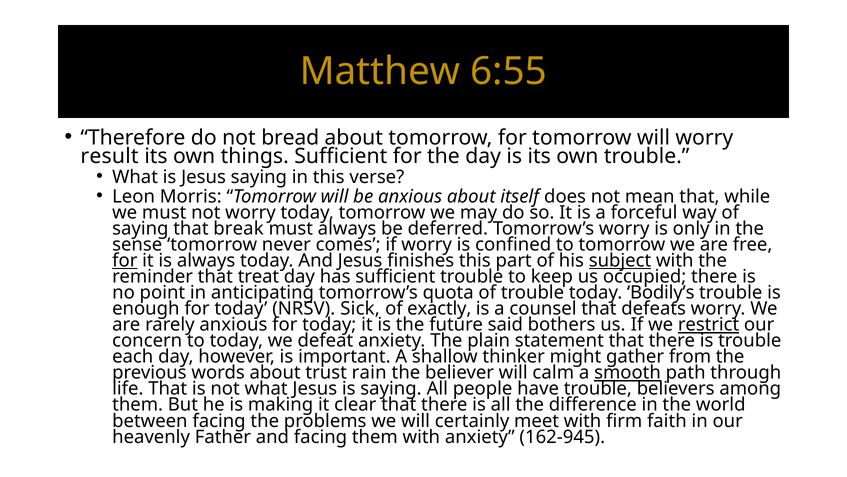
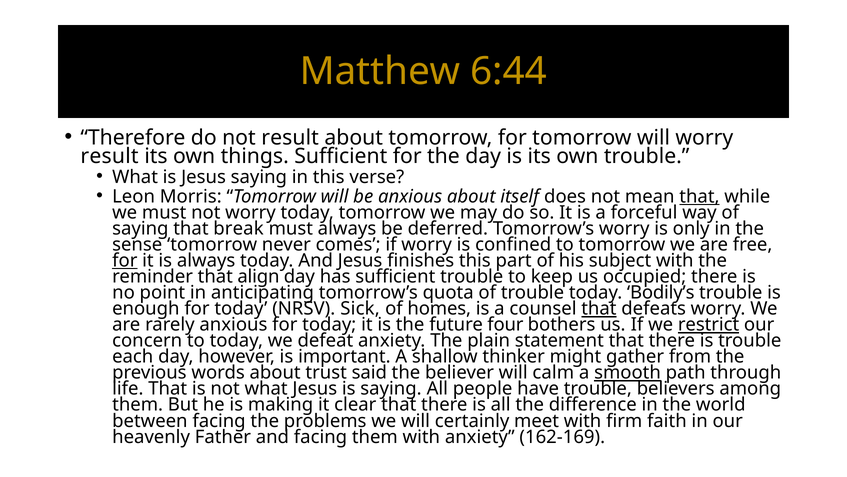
6:55: 6:55 -> 6:44
not bread: bread -> result
that at (699, 196) underline: none -> present
subject underline: present -> none
treat: treat -> align
exactly: exactly -> homes
that at (599, 308) underline: none -> present
said: said -> four
rain: rain -> said
162-945: 162-945 -> 162-169
